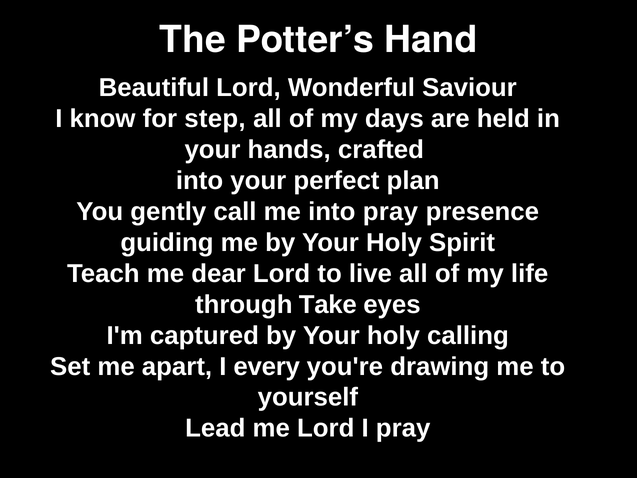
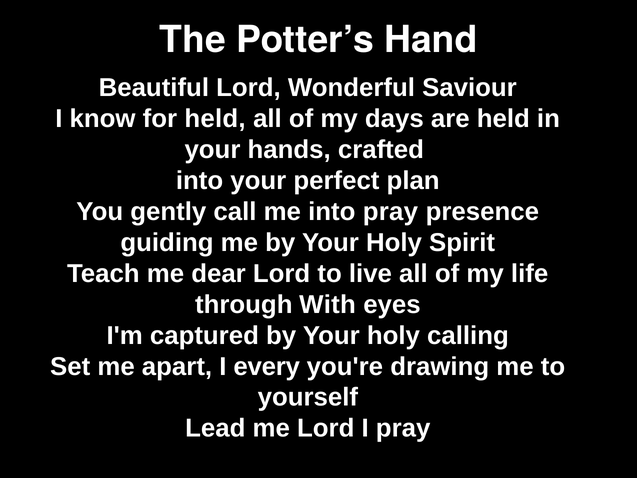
for step: step -> held
Take: Take -> With
